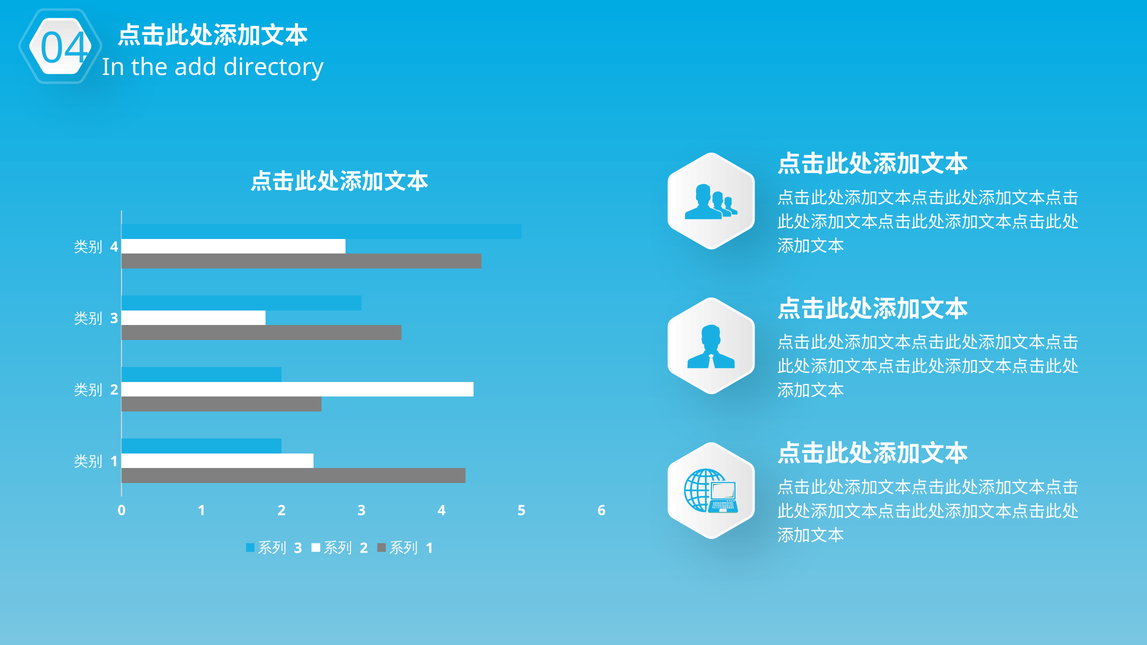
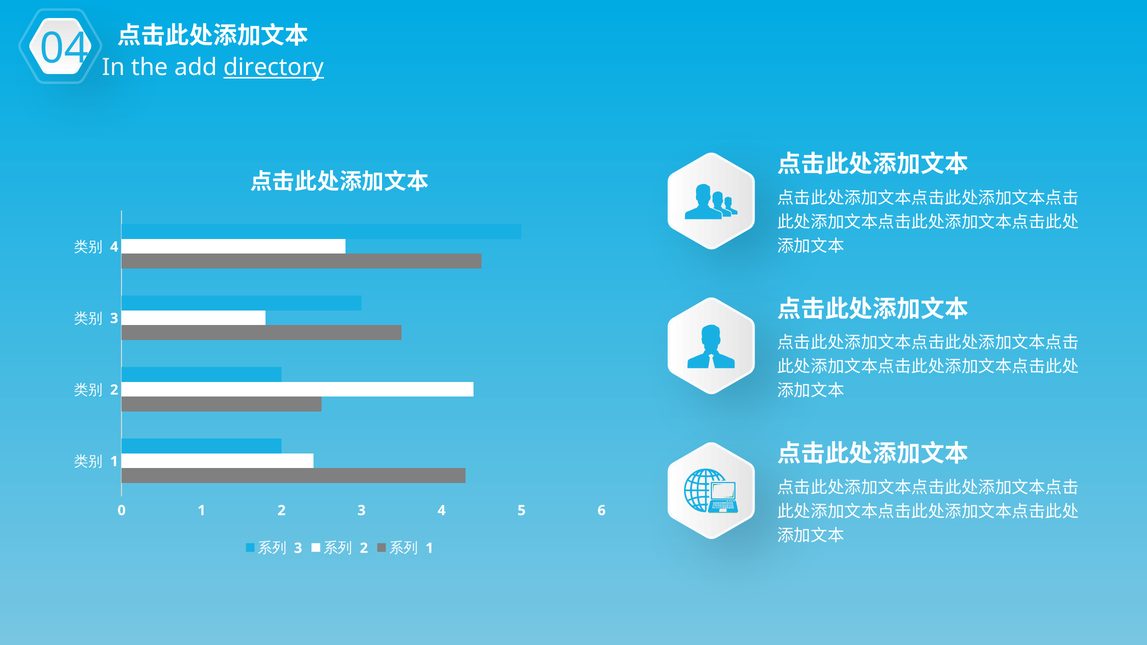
directory underline: none -> present
